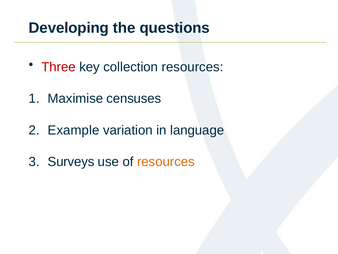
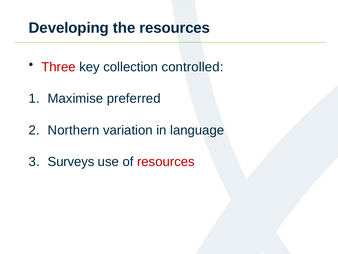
the questions: questions -> resources
collection resources: resources -> controlled
censuses: censuses -> preferred
Example: Example -> Northern
resources at (166, 162) colour: orange -> red
